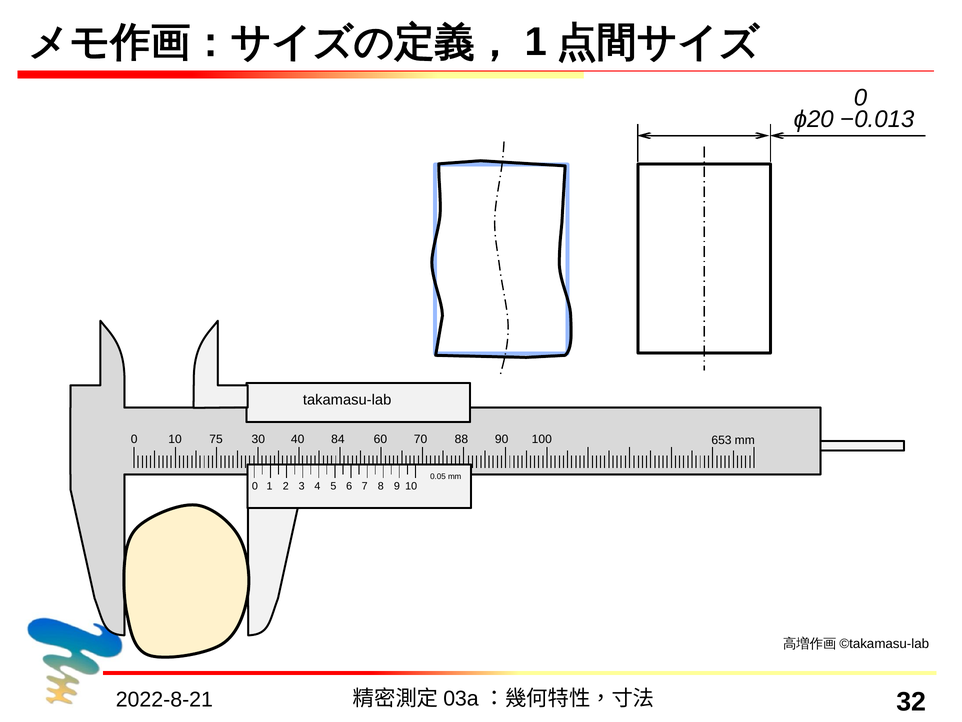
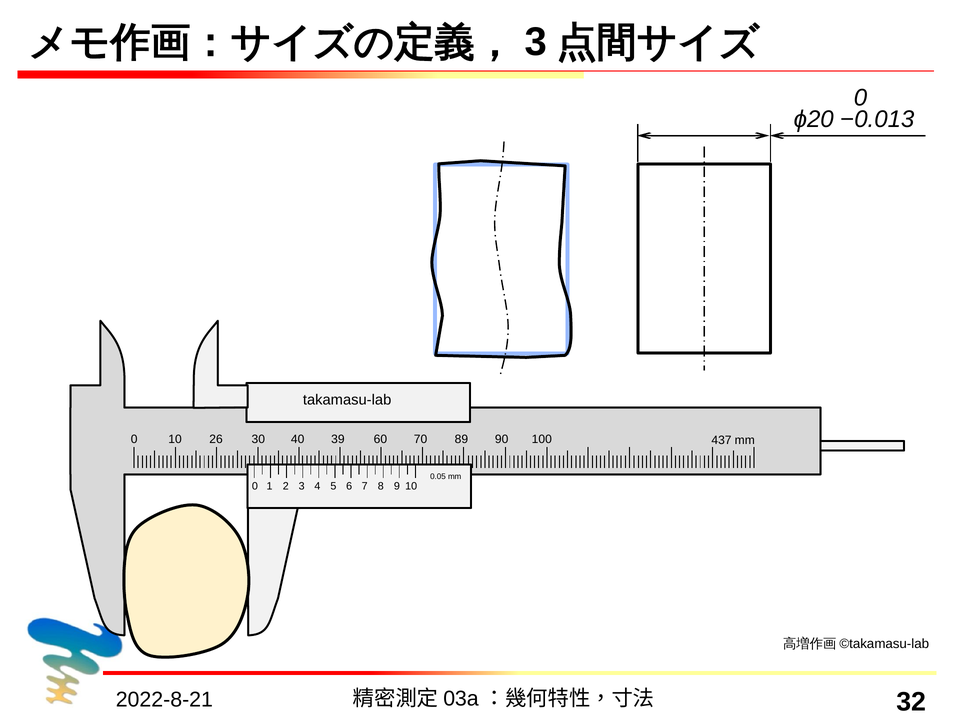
1 at (536, 42): 1 -> 3
75: 75 -> 26
84: 84 -> 39
88: 88 -> 89
653: 653 -> 437
